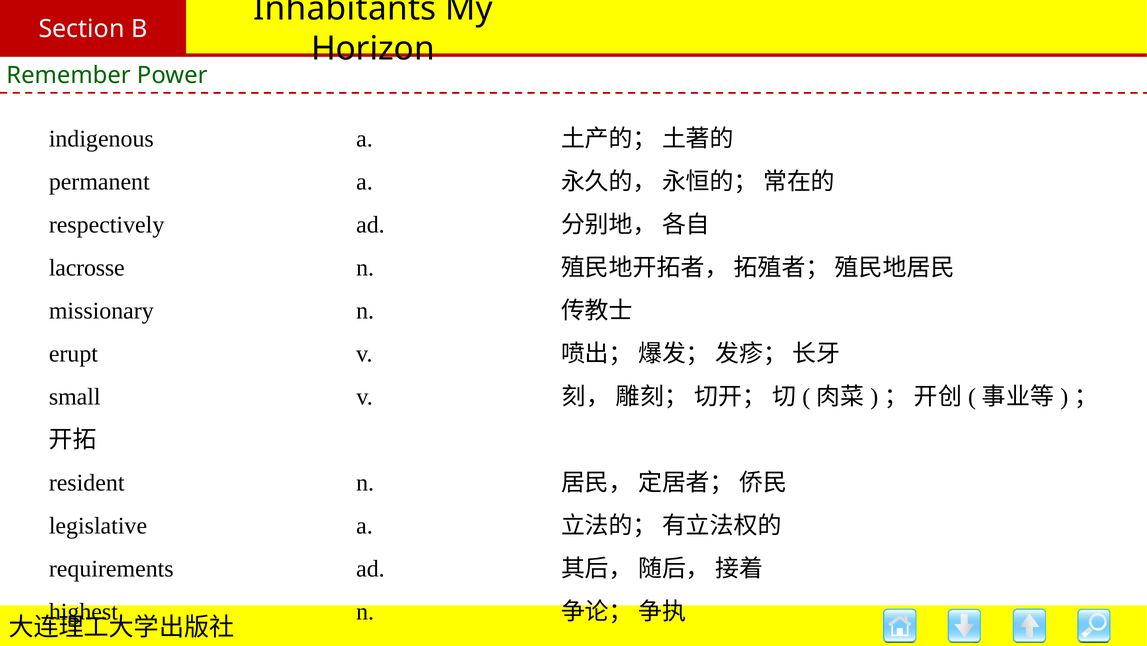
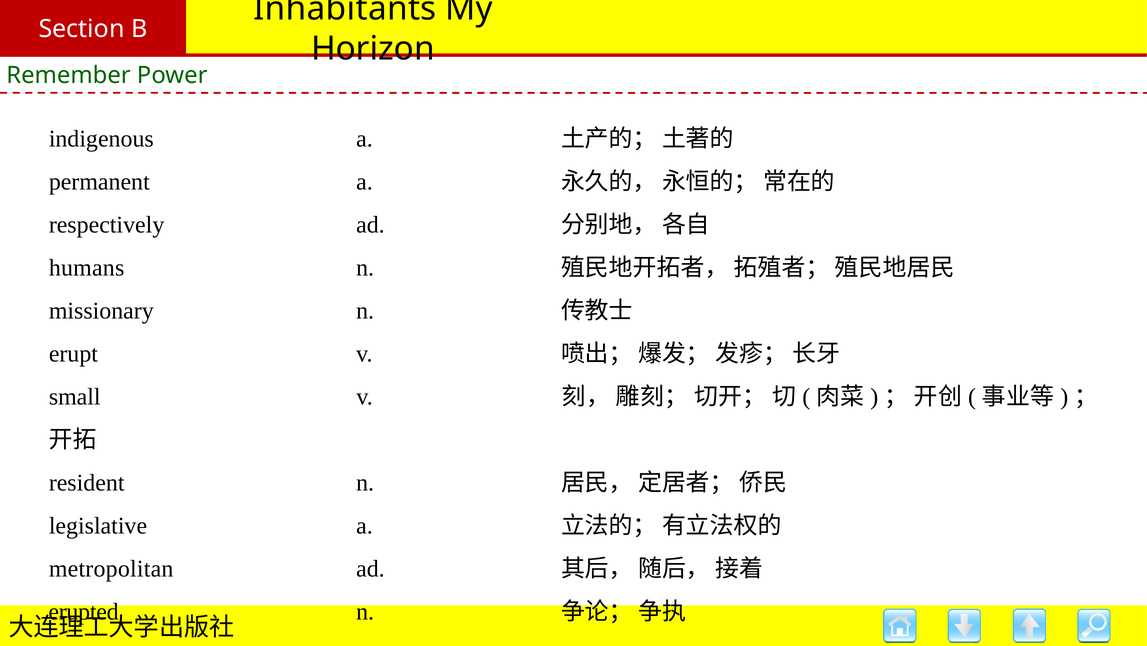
lacrosse: lacrosse -> humans
requirements: requirements -> metropolitan
highest: highest -> erupted
